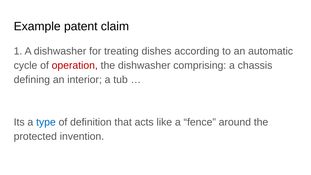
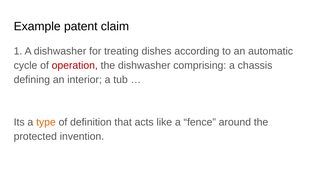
type colour: blue -> orange
